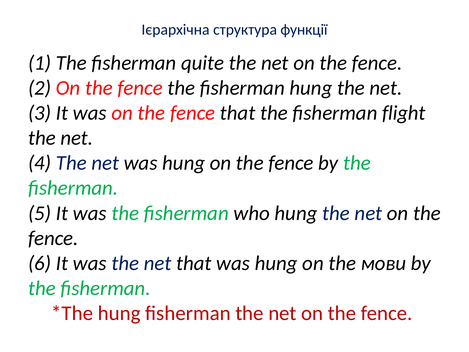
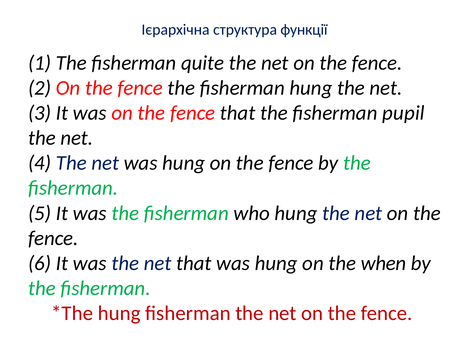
flight: flight -> pupil
мови: мови -> when
